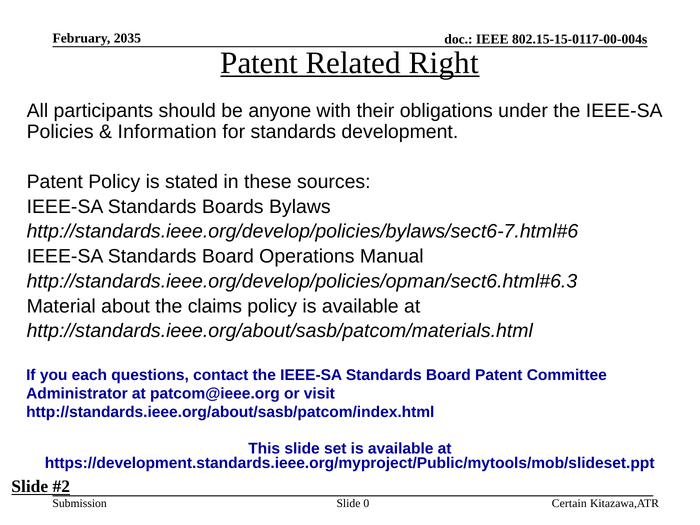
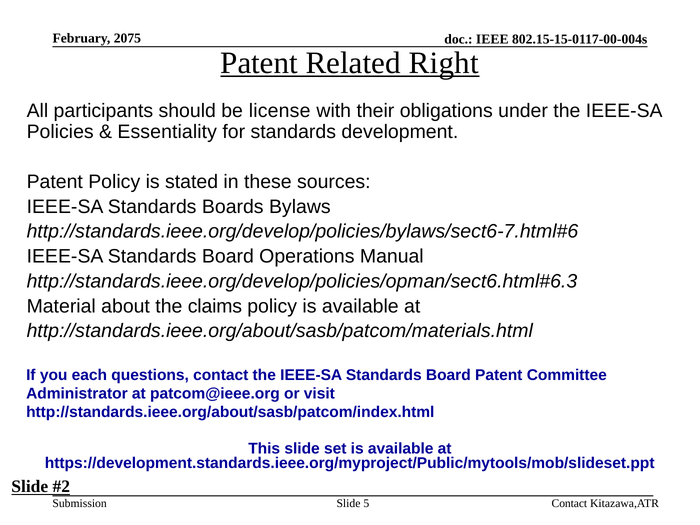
2035: 2035 -> 2075
anyone: anyone -> license
Information: Information -> Essentiality
Certain at (569, 504): Certain -> Contact
0: 0 -> 5
